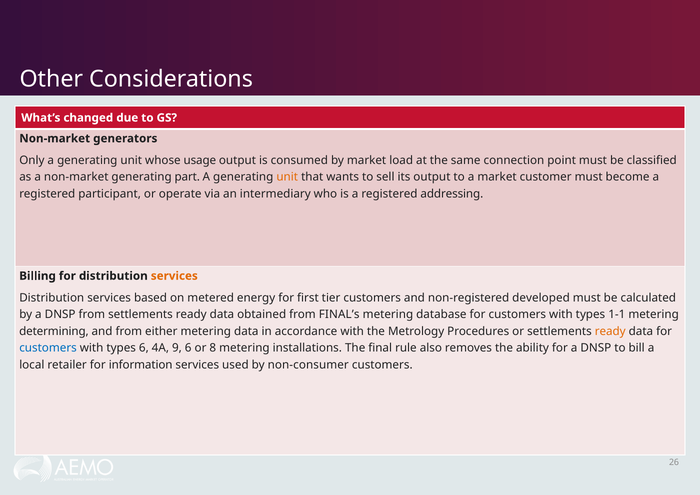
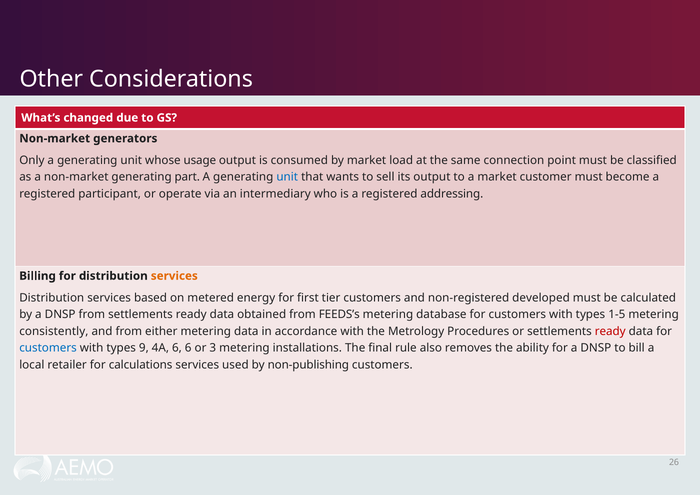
unit at (287, 177) colour: orange -> blue
FINAL’s: FINAL’s -> FEEDS’s
1-1: 1-1 -> 1-5
determining: determining -> consistently
ready at (610, 331) colour: orange -> red
types 6: 6 -> 9
4A 9: 9 -> 6
8: 8 -> 3
information: information -> calculations
non-consumer: non-consumer -> non-publishing
